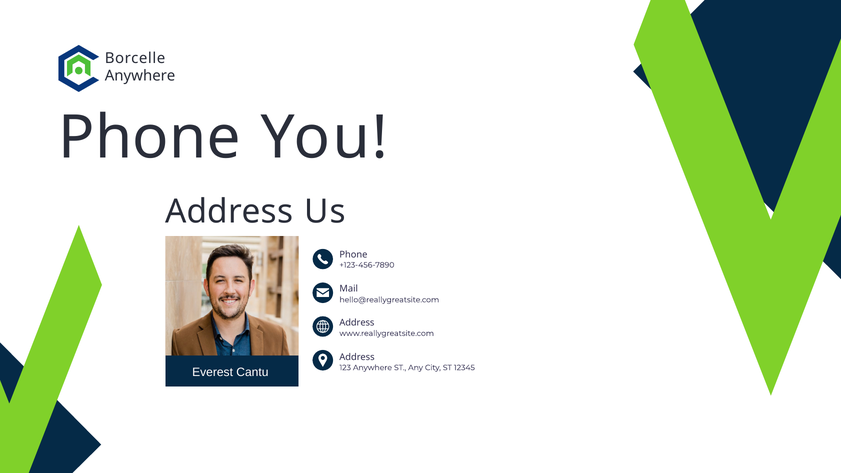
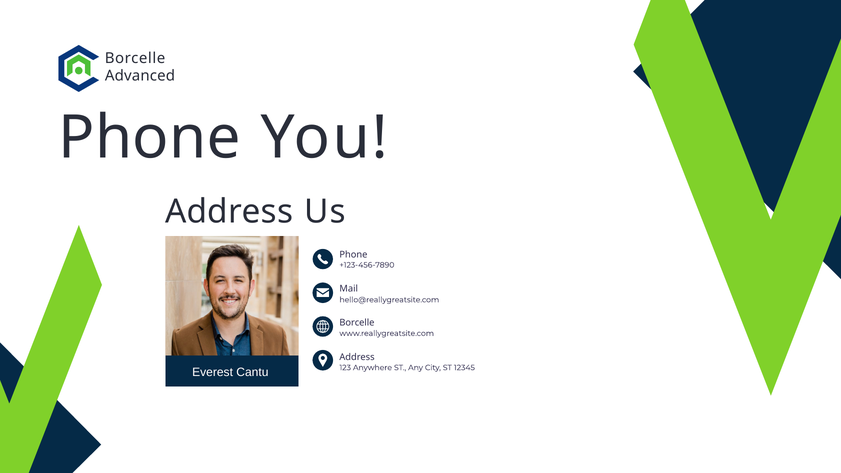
Anywhere at (140, 76): Anywhere -> Advanced
Address at (357, 323): Address -> Borcelle
